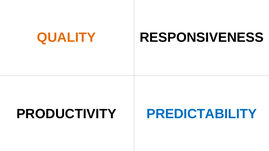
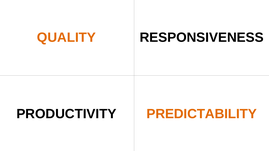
PREDICTABILITY colour: blue -> orange
